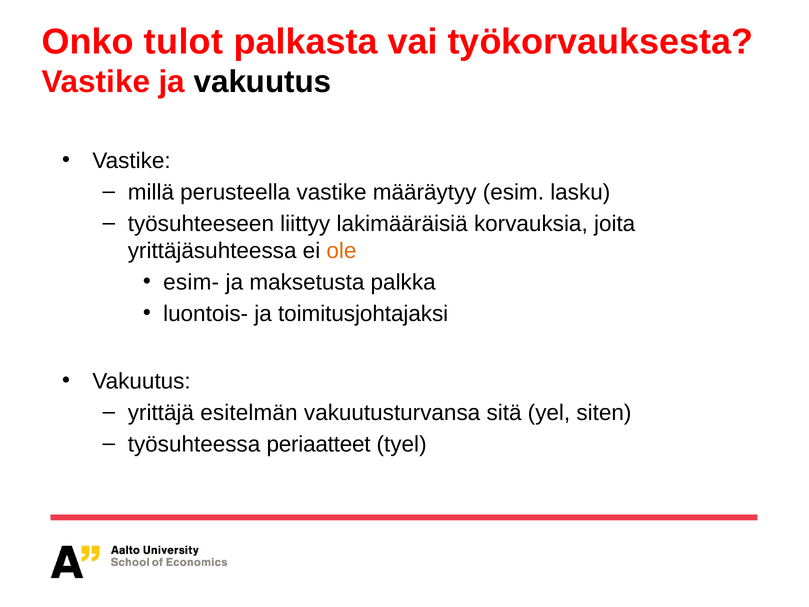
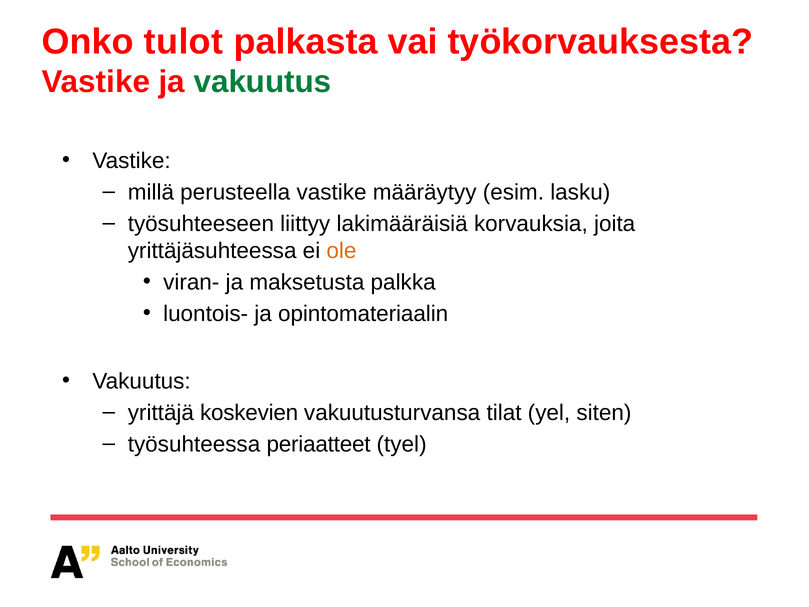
vakuutus at (263, 82) colour: black -> green
esim-: esim- -> viran-
toimitusjohtajaksi: toimitusjohtajaksi -> opintomateriaalin
esitelmän: esitelmän -> koskevien
sitä: sitä -> tilat
